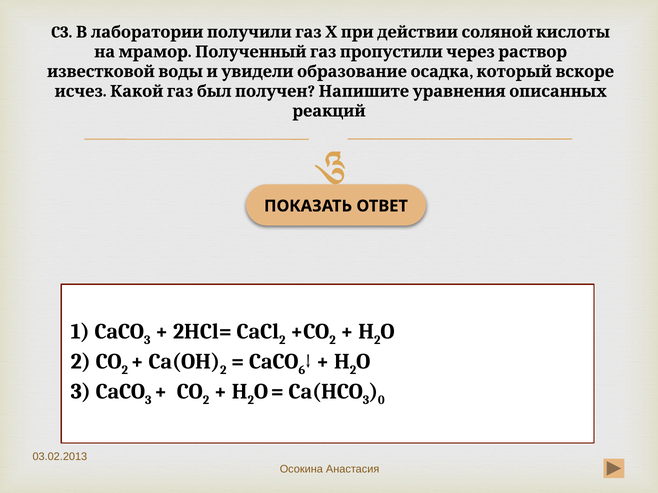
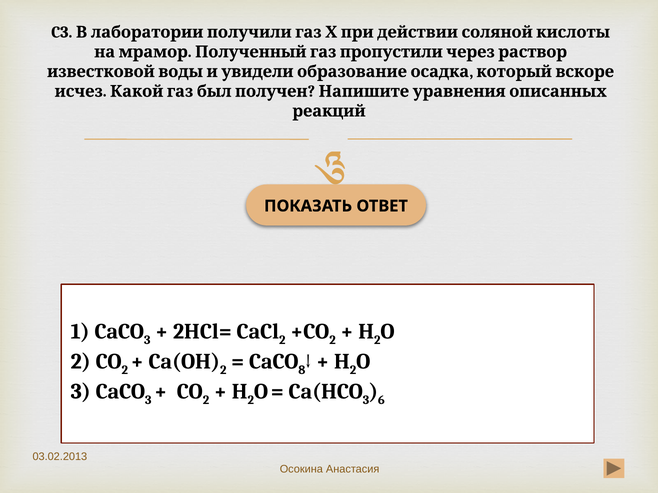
6: 6 -> 8
0: 0 -> 6
